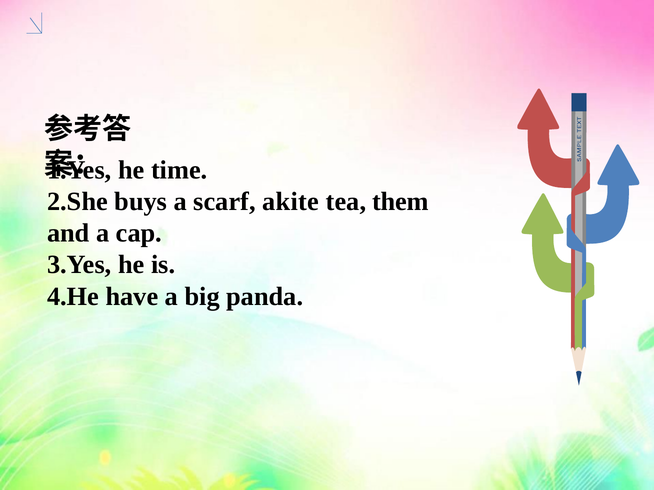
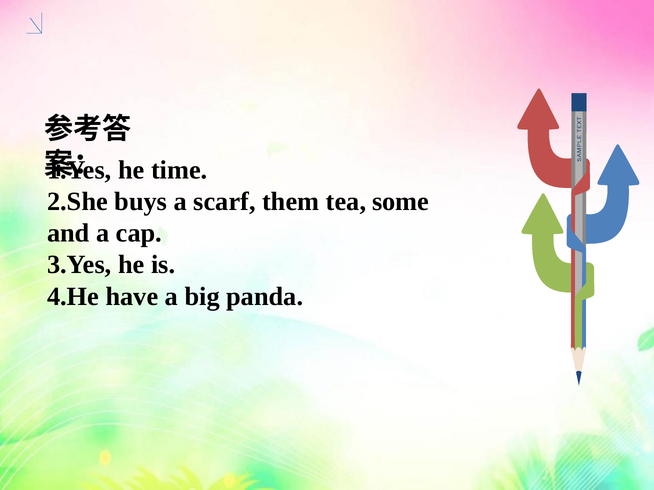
akite: akite -> them
them: them -> some
